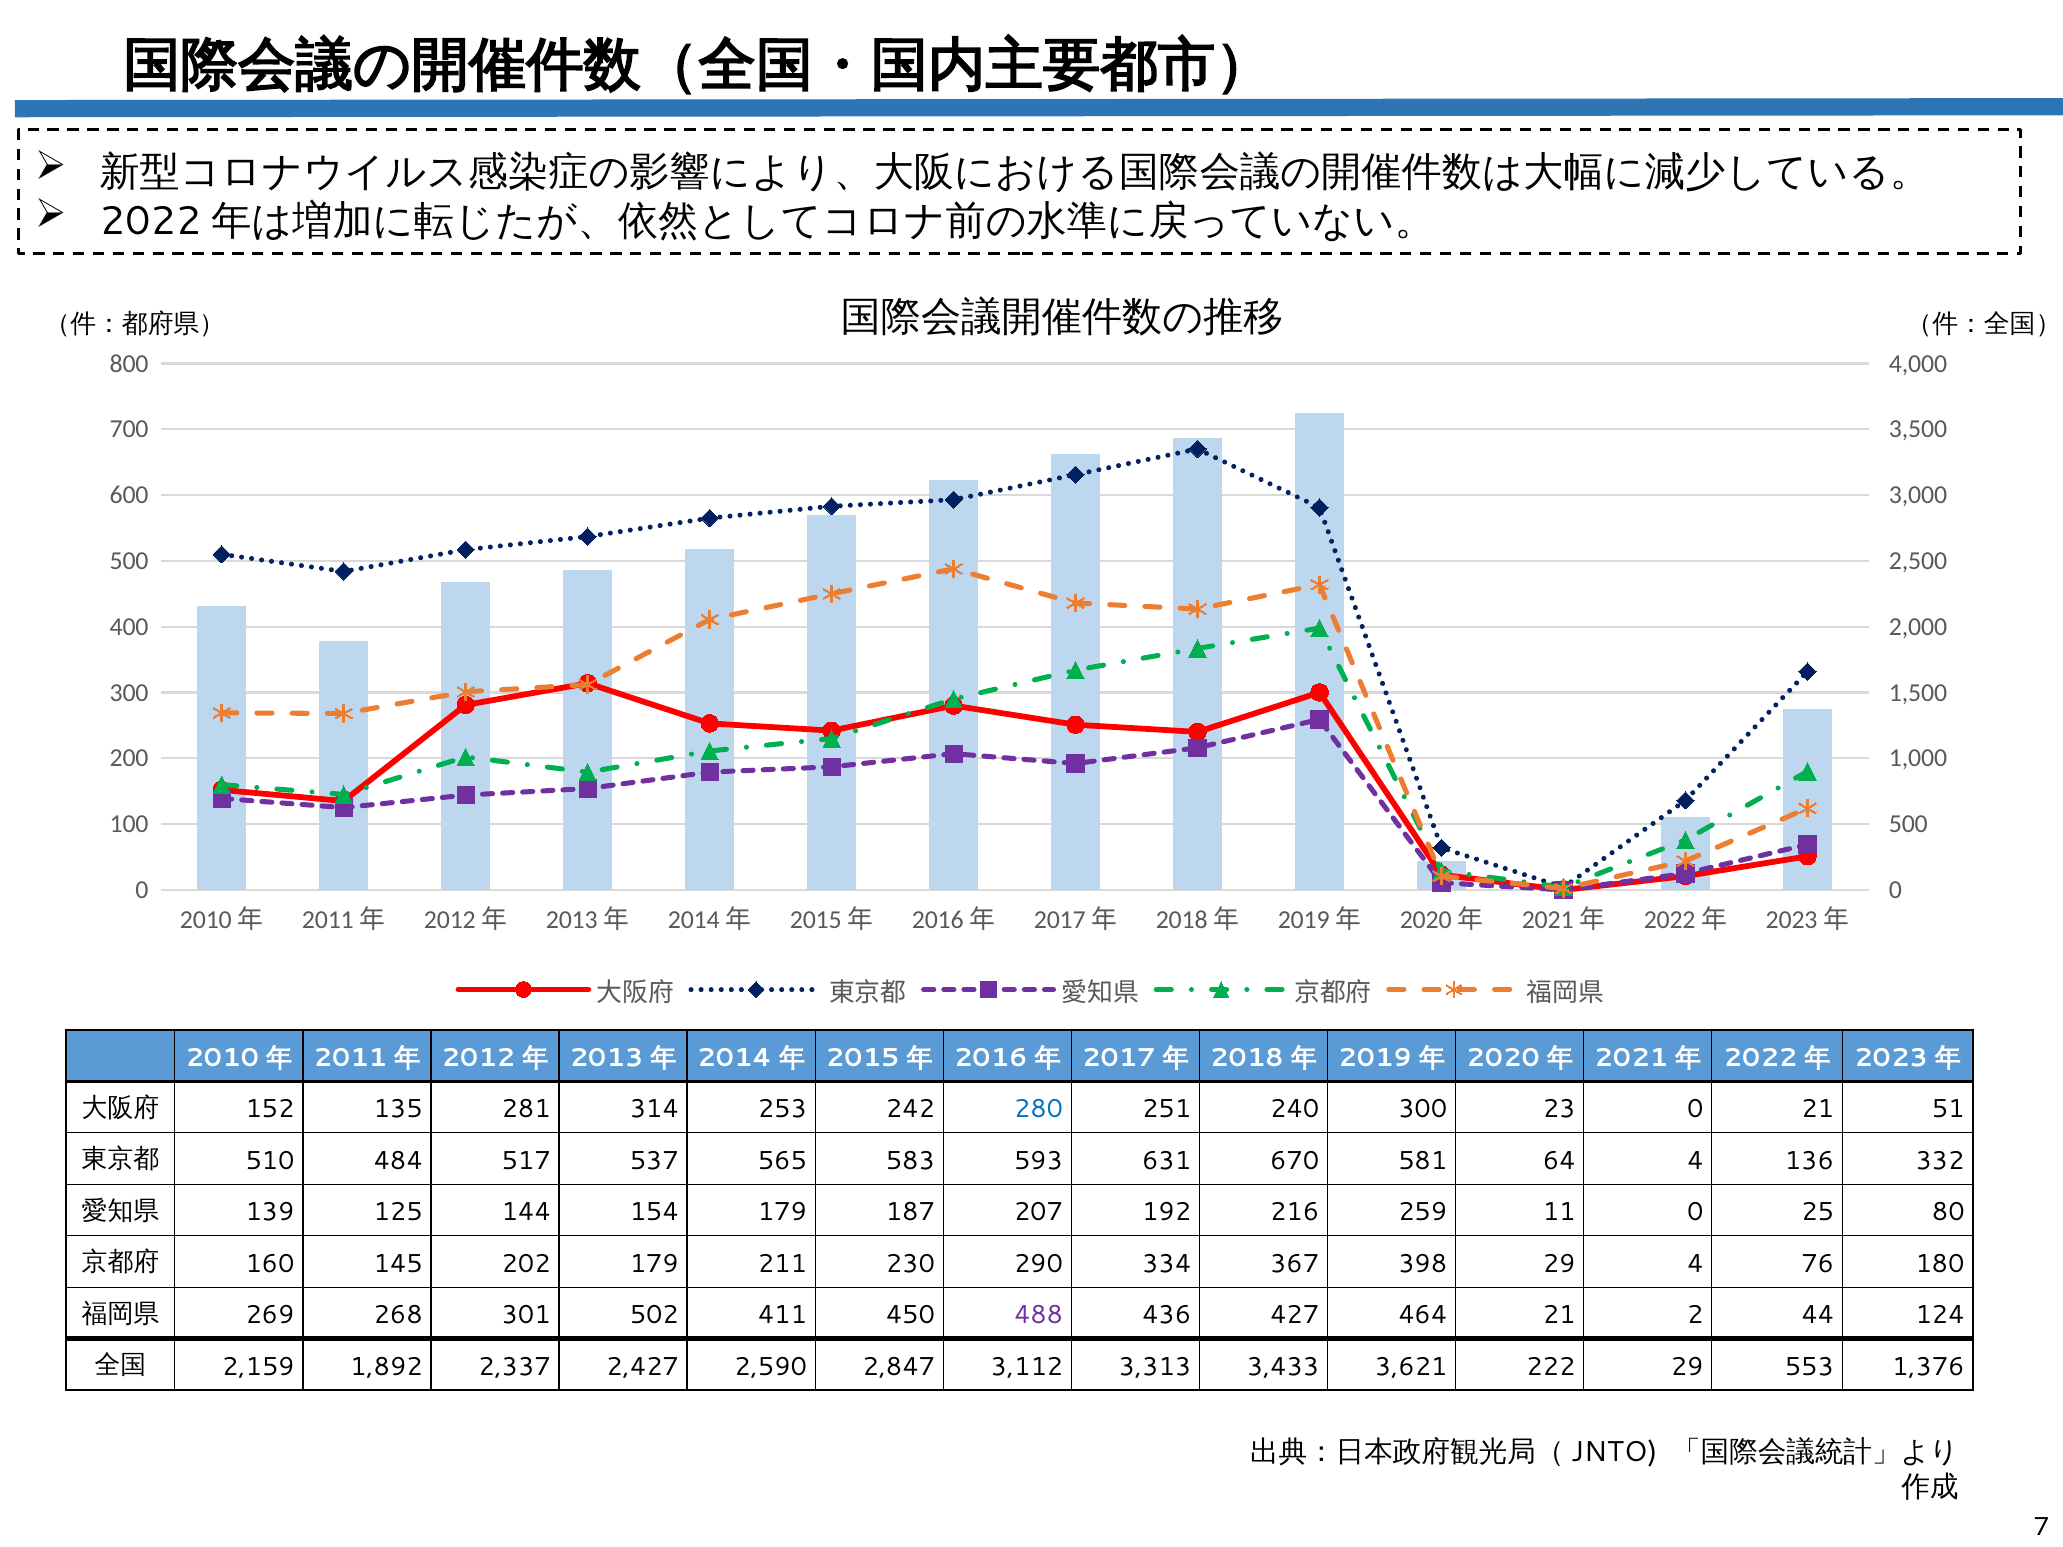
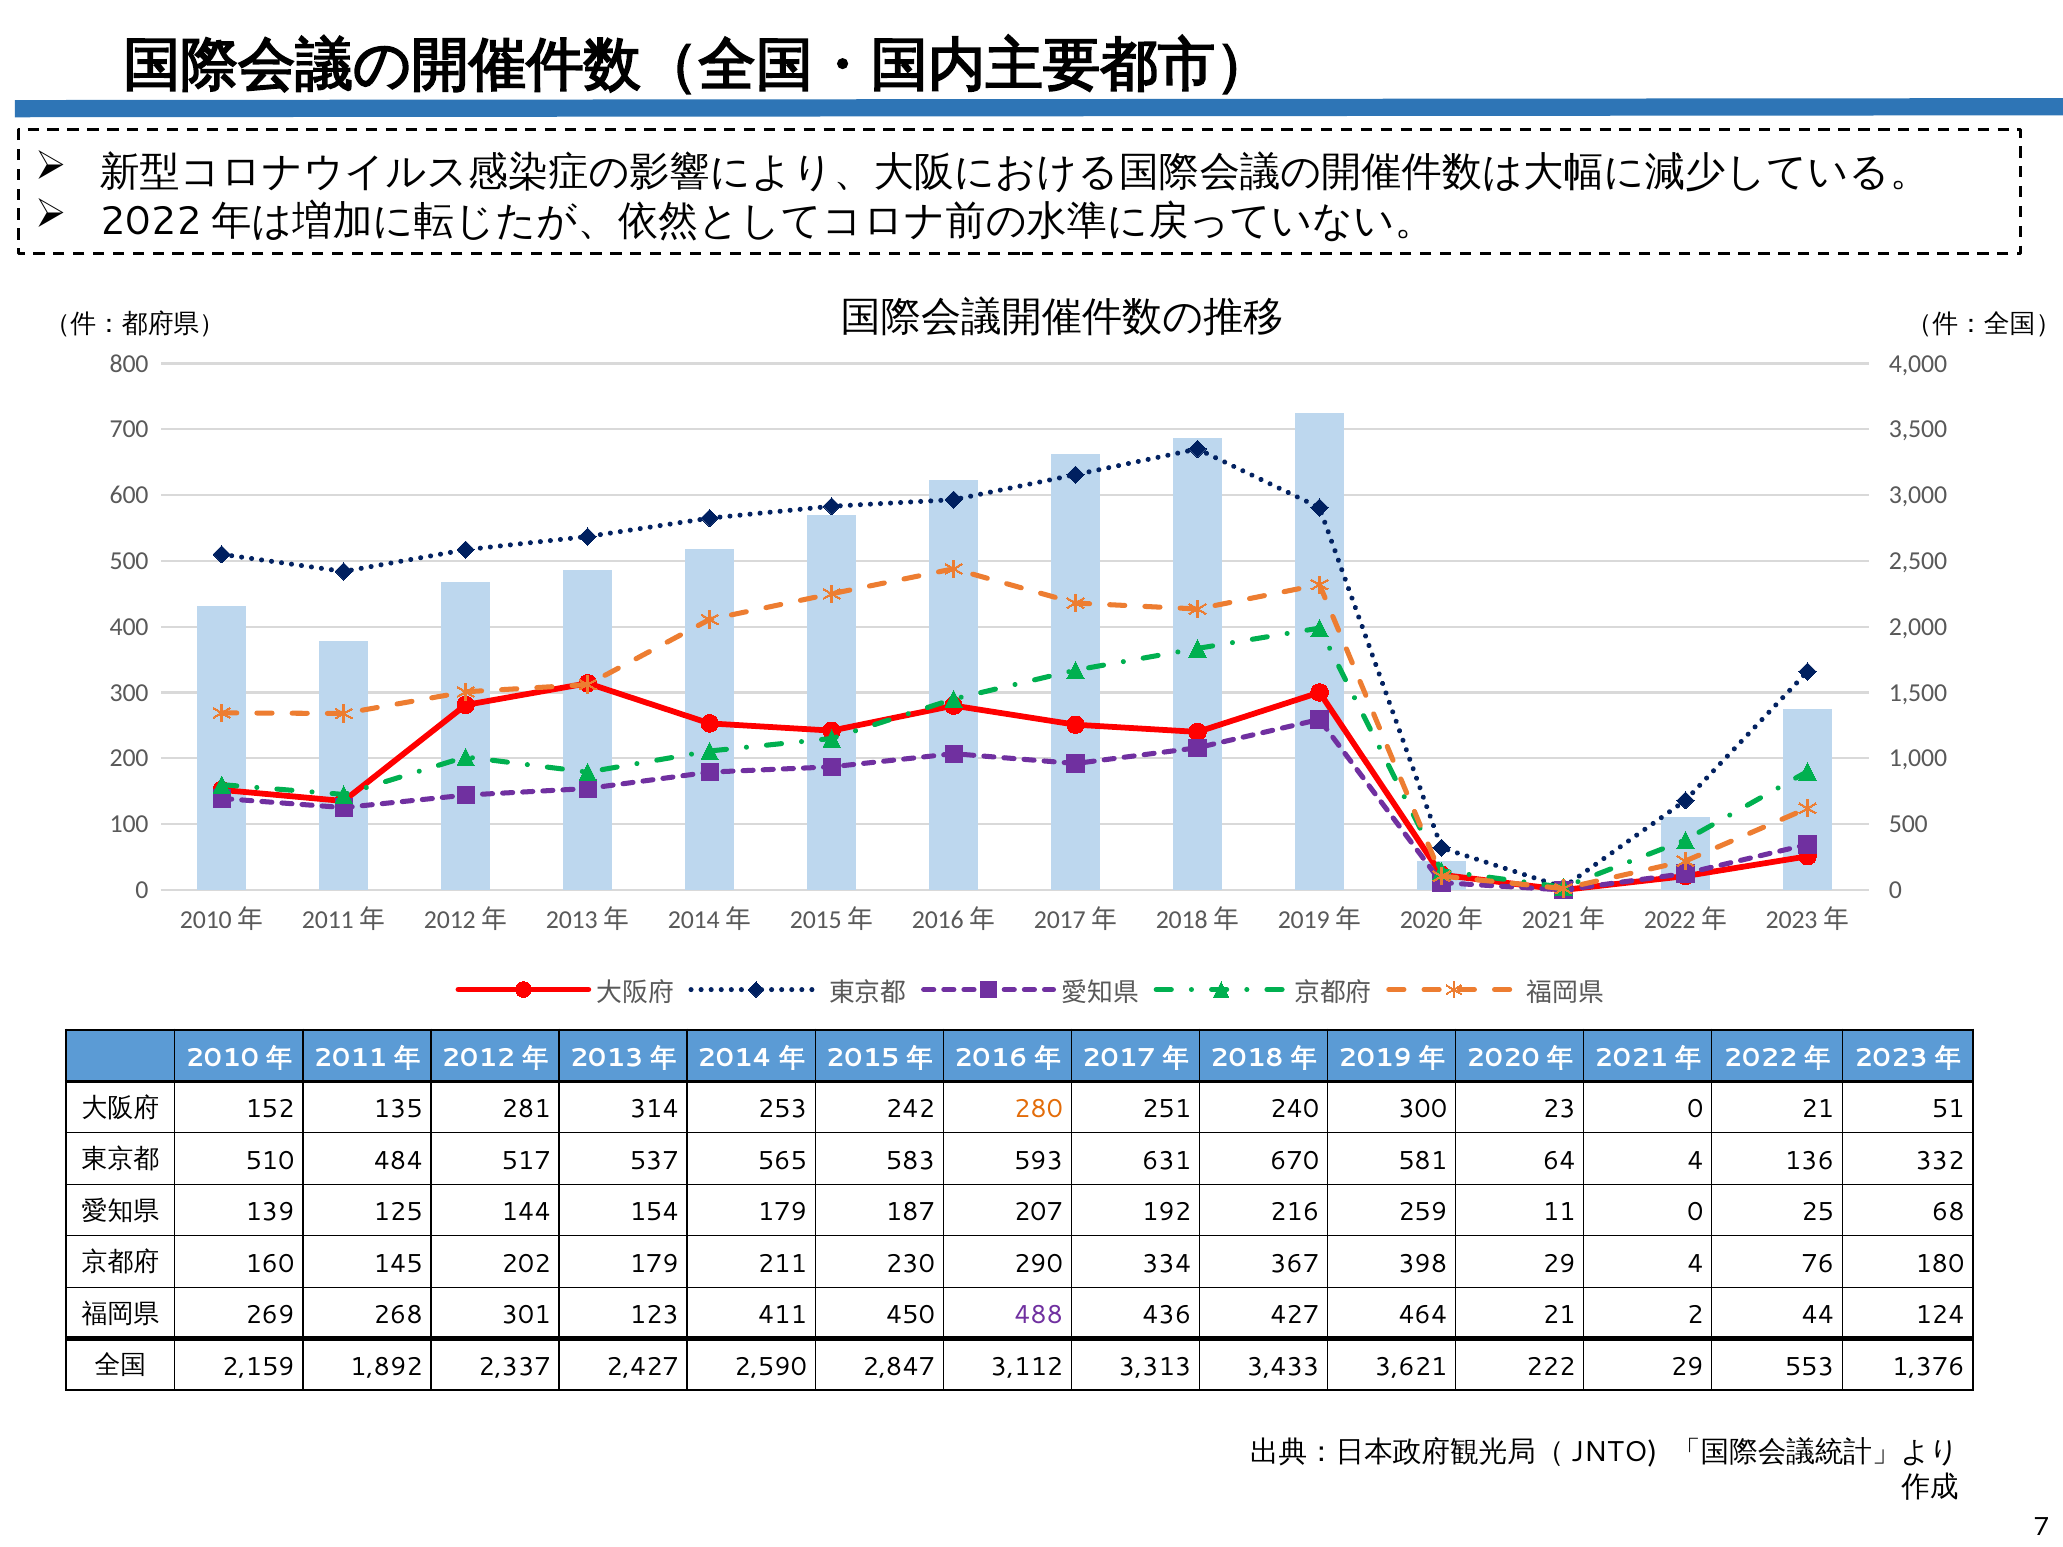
280 colour: blue -> orange
80: 80 -> 68
502: 502 -> 123
